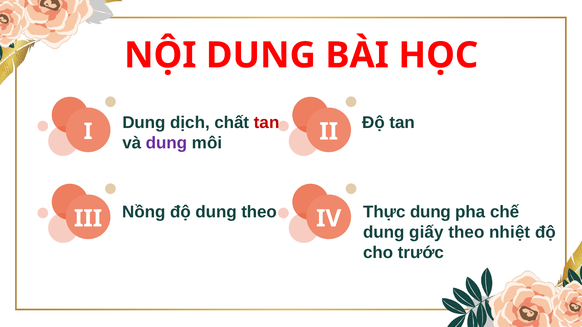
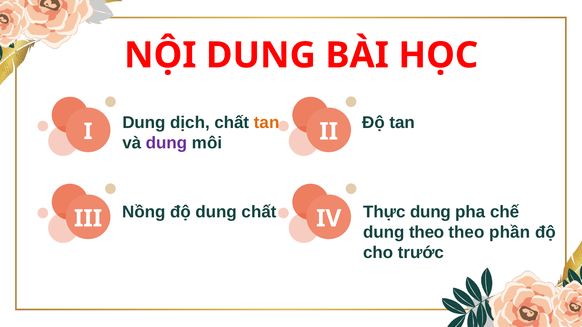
tan at (267, 123) colour: red -> orange
dung theo: theo -> chất
dung giấy: giấy -> theo
nhiệt: nhiệt -> phần
